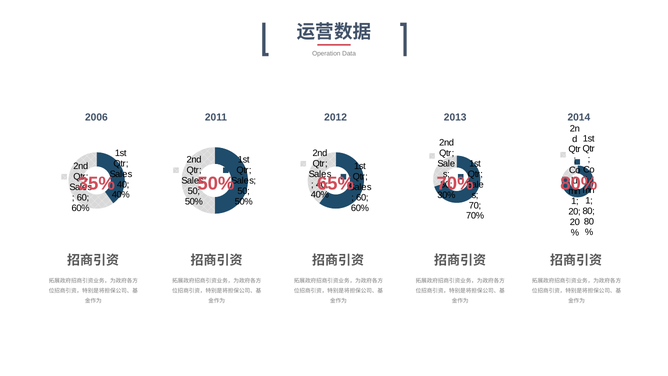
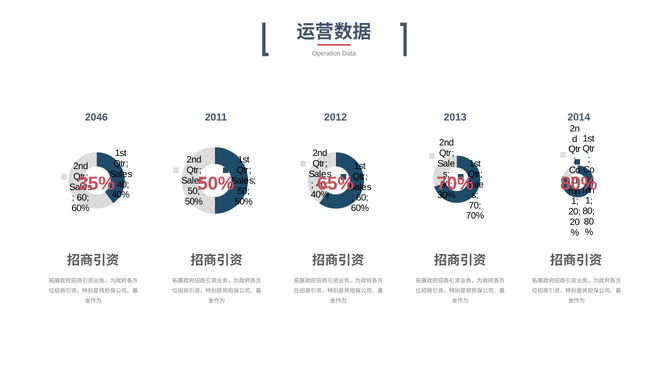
2006: 2006 -> 2046
